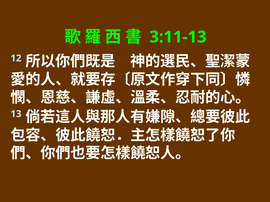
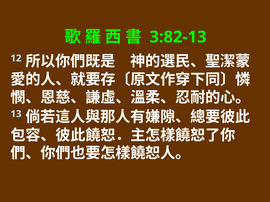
3:11-13: 3:11-13 -> 3:82-13
